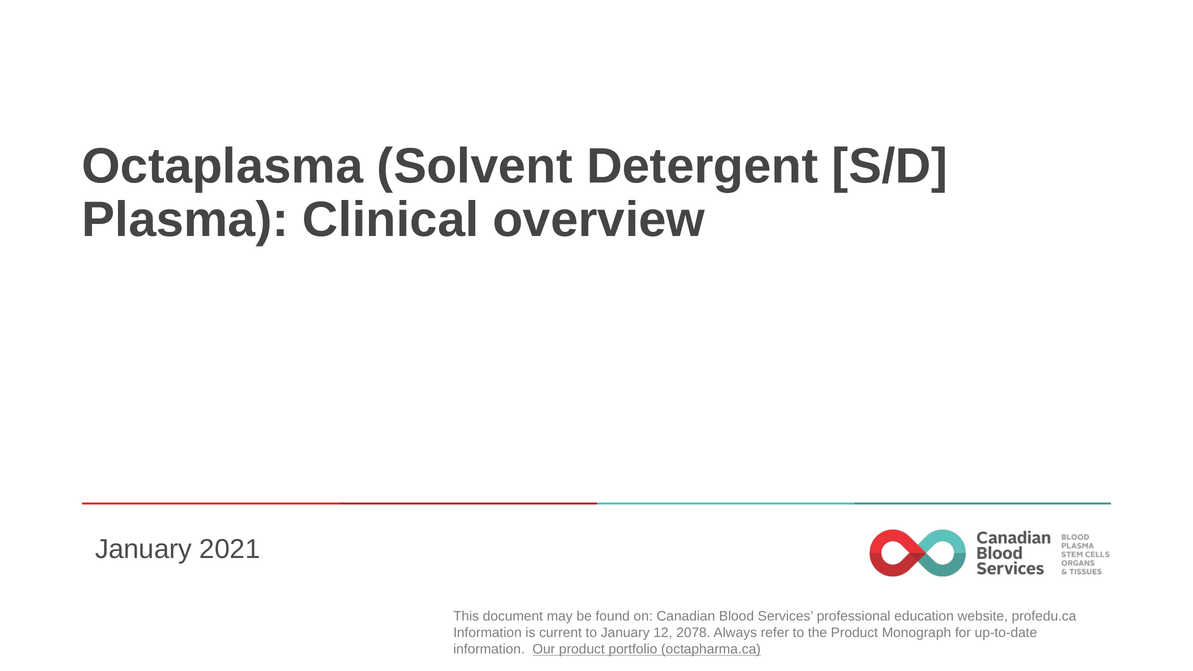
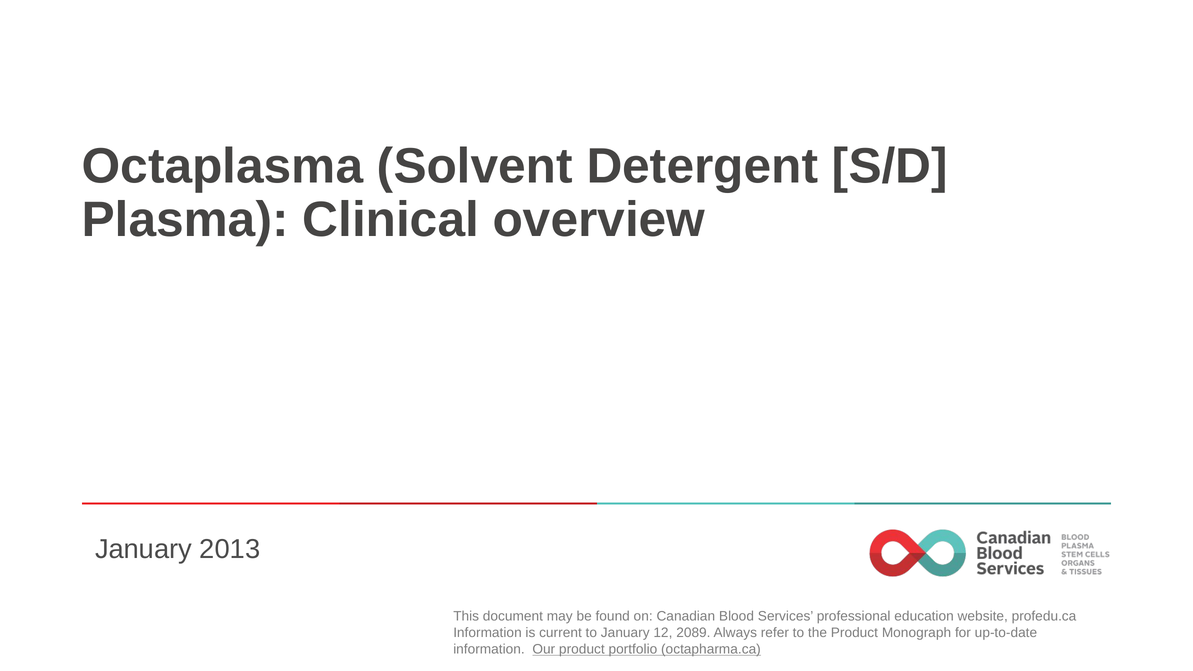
2021: 2021 -> 2013
2078: 2078 -> 2089
